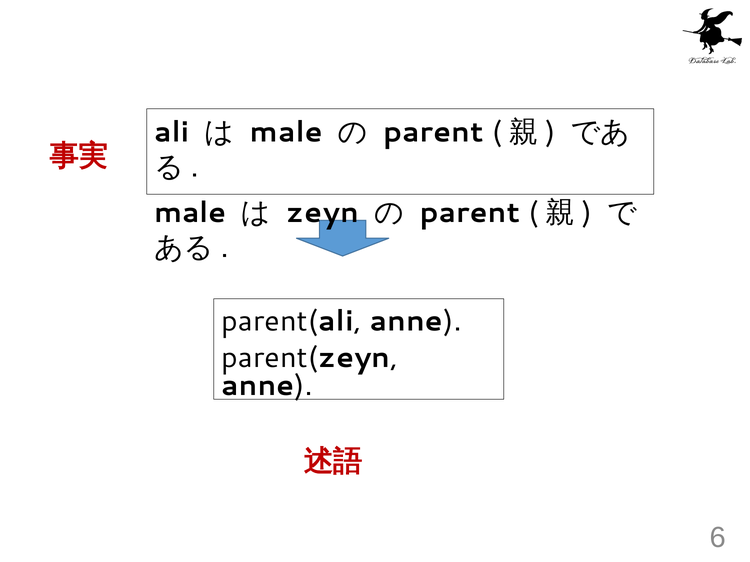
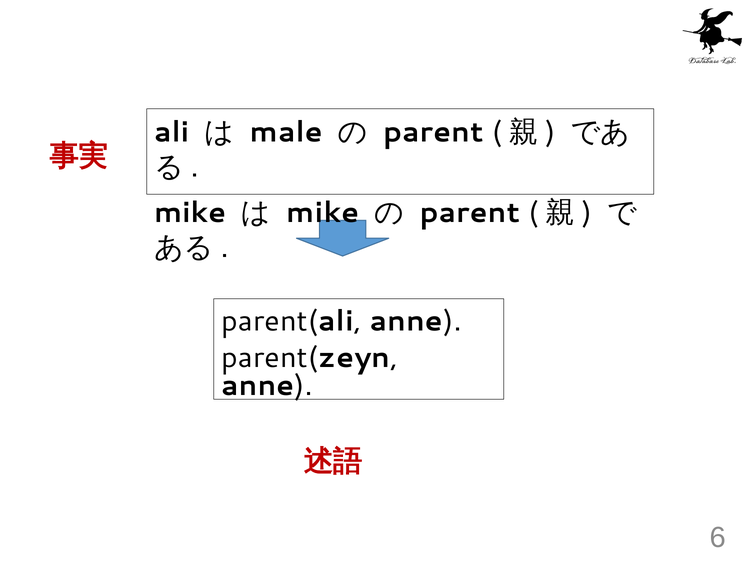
male at (190, 213): male -> mike
zeyn at (323, 213): zeyn -> mike
